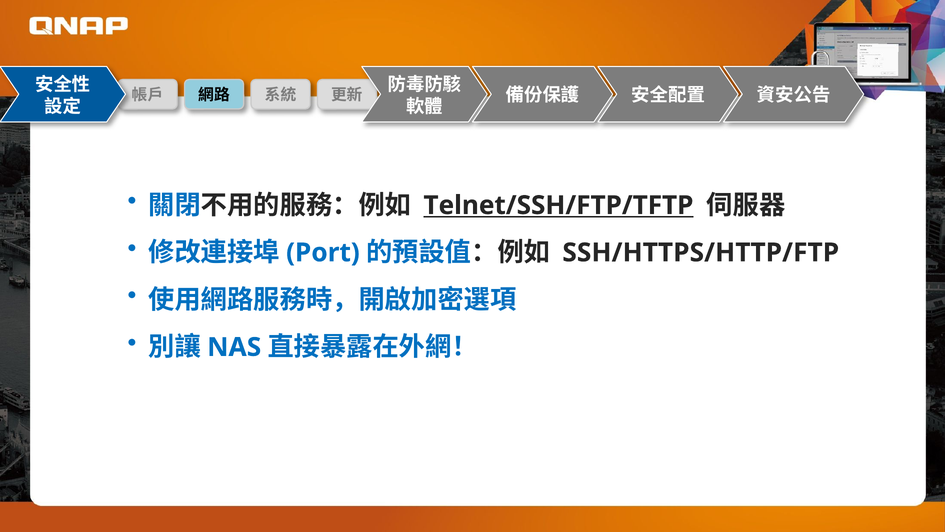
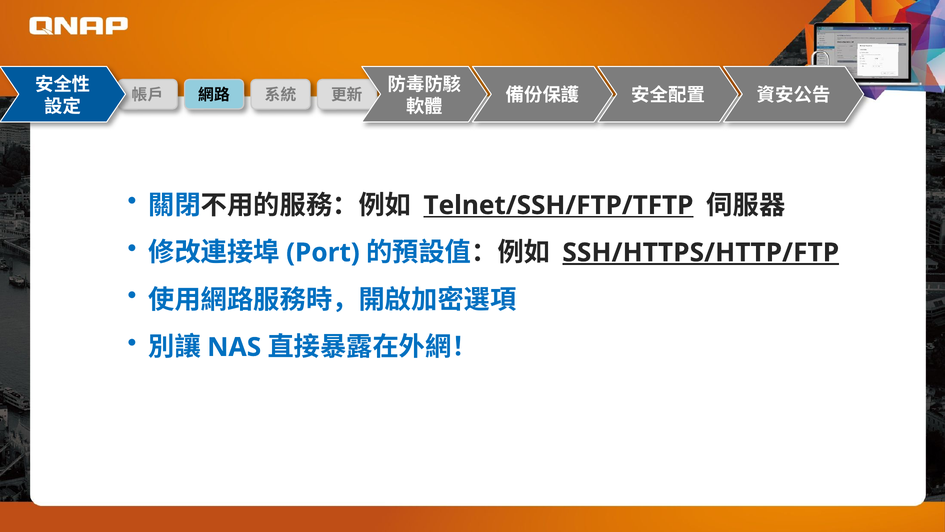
SSH/HTTPS/HTTP/FTP underline: none -> present
